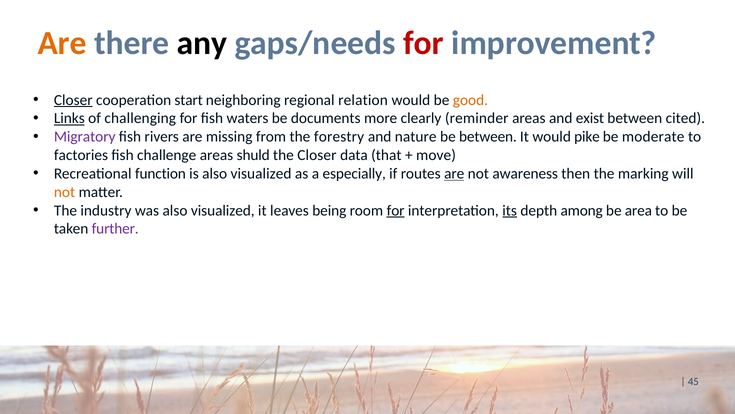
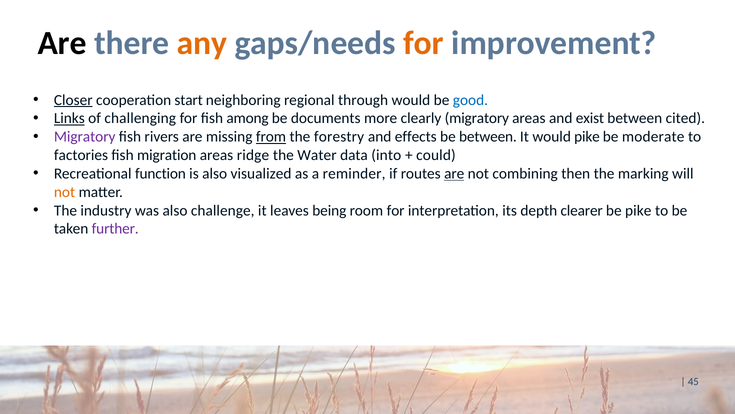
Are at (62, 43) colour: orange -> black
any colour: black -> orange
for at (424, 43) colour: red -> orange
relation: relation -> through
good colour: orange -> blue
waters: waters -> among
clearly reminder: reminder -> migratory
from underline: none -> present
nature: nature -> effects
challenge: challenge -> migration
shuld: shuld -> ridge
the Closer: Closer -> Water
that: that -> into
move: move -> could
especially: especially -> reminder
awareness: awareness -> combining
was also visualized: visualized -> challenge
for at (396, 210) underline: present -> none
its underline: present -> none
among: among -> clearer
be area: area -> pike
